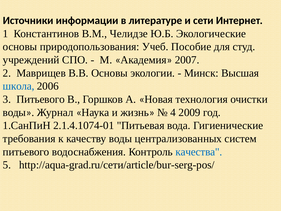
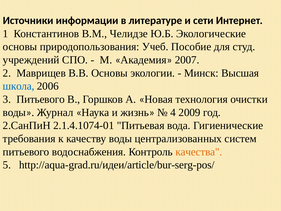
1.СанПиН: 1.СанПиН -> 2.СанПиН
качества colour: blue -> orange
http://aqua-grad.ru/сети/article/bur-serg-pos/: http://aqua-grad.ru/сети/article/bur-serg-pos/ -> http://aqua-grad.ru/идеи/article/bur-serg-pos/
